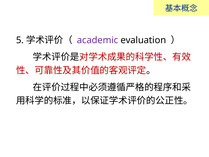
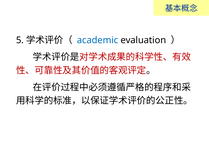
academic colour: purple -> blue
